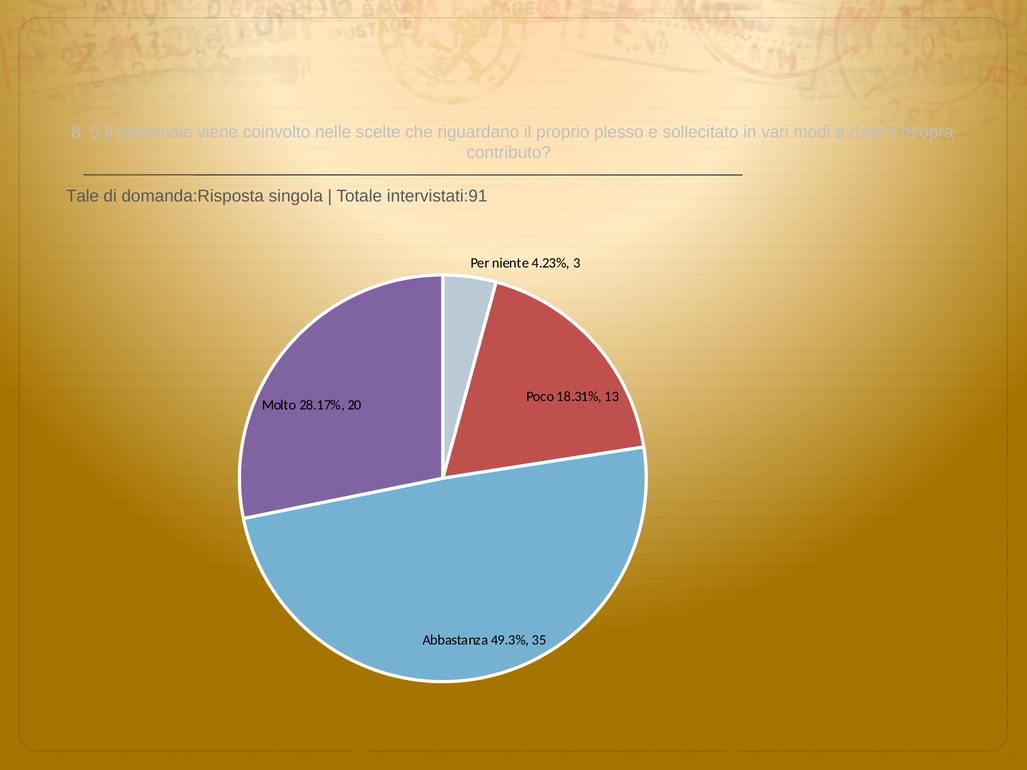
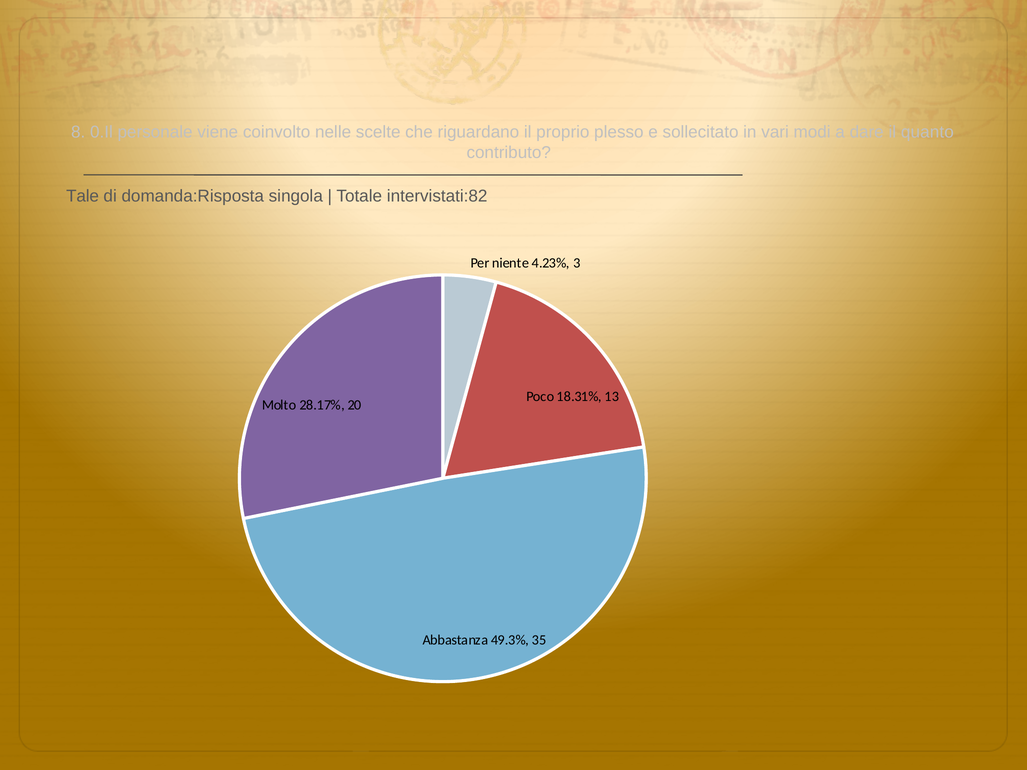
5.Il: 5.Il -> 0.Il
ricopra: ricopra -> quanto
intervistati:91: intervistati:91 -> intervistati:82
